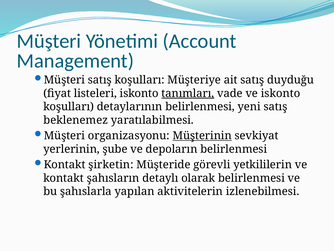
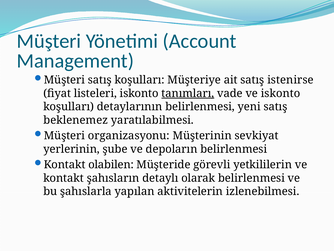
duyduğu: duyduğu -> istenirse
Müşterinin underline: present -> none
şirketin: şirketin -> olabilen
